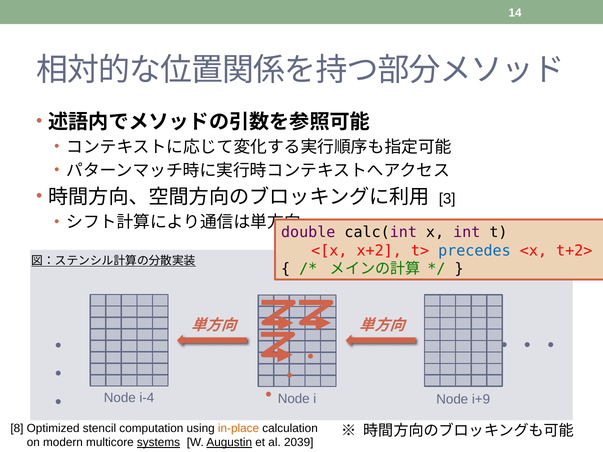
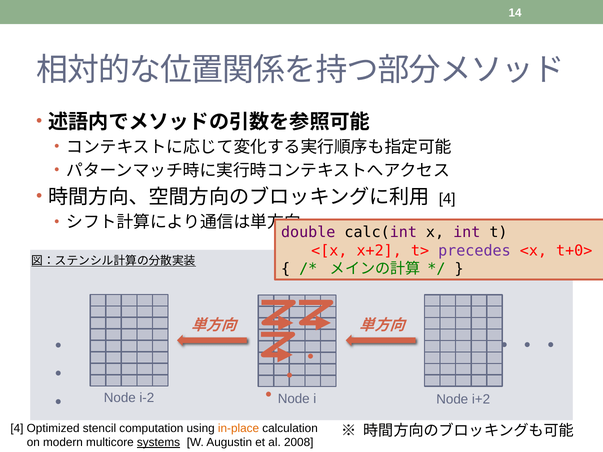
3 at (447, 199): 3 -> 4
precedes colour: blue -> purple
t+2>: t+2> -> t+0>
i-4: i-4 -> i-2
i+9: i+9 -> i+2
8 at (17, 429): 8 -> 4
Augustin underline: present -> none
2039: 2039 -> 2008
